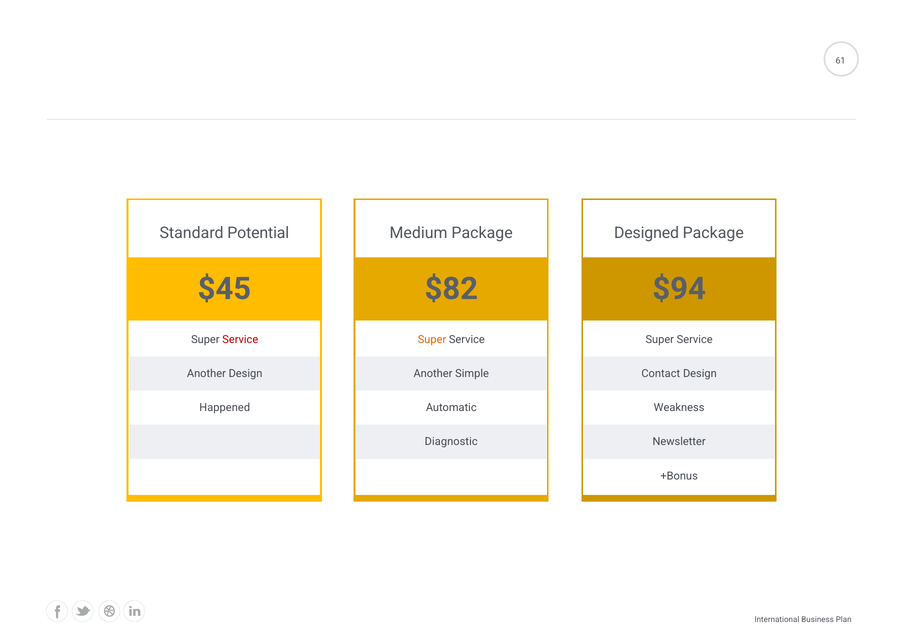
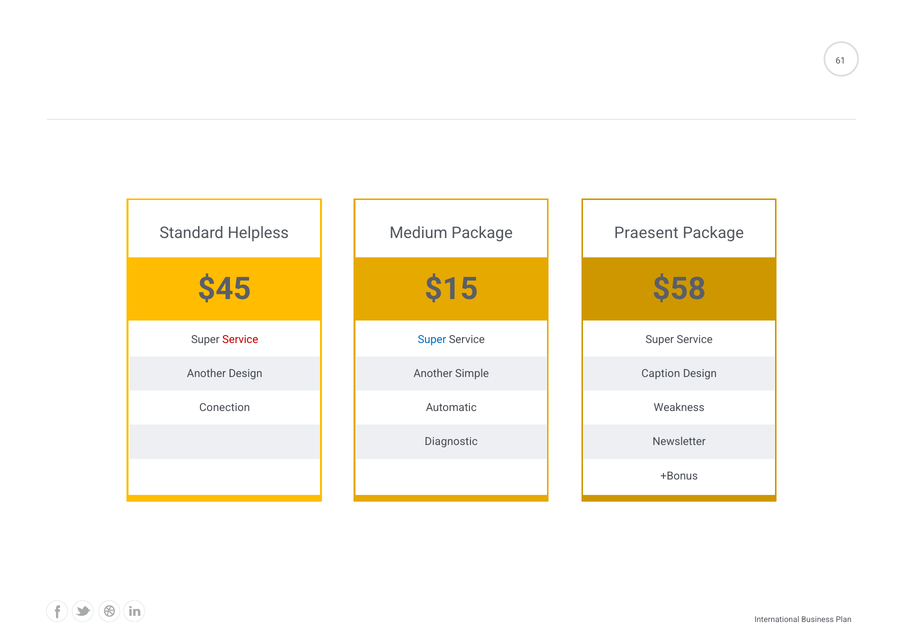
Potential: Potential -> Helpless
Designed: Designed -> Praesent
$82: $82 -> $15
$94: $94 -> $58
Super at (432, 340) colour: orange -> blue
Contact: Contact -> Caption
Happened: Happened -> Conection
